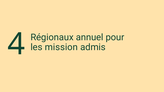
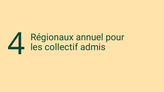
mission: mission -> collectif
